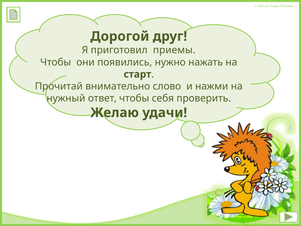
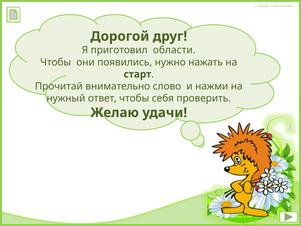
приемы: приемы -> области
